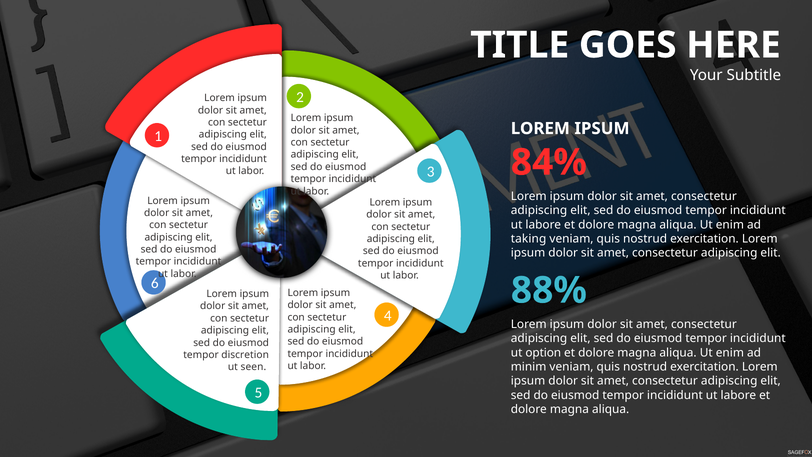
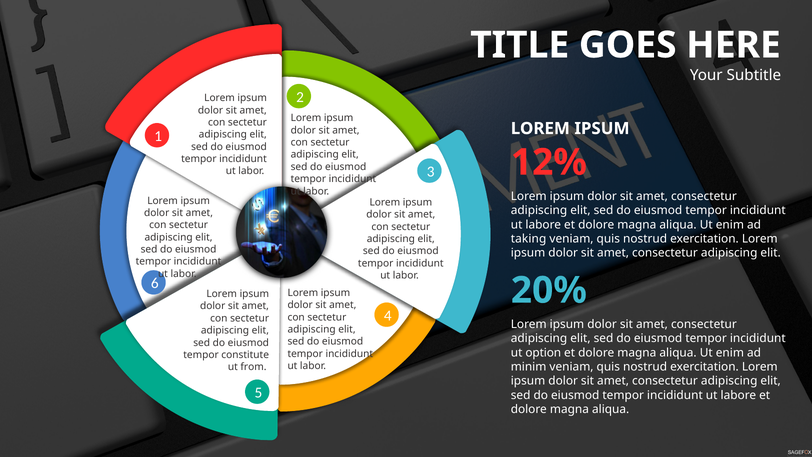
84%: 84% -> 12%
88%: 88% -> 20%
discretion: discretion -> constitute
seen: seen -> from
